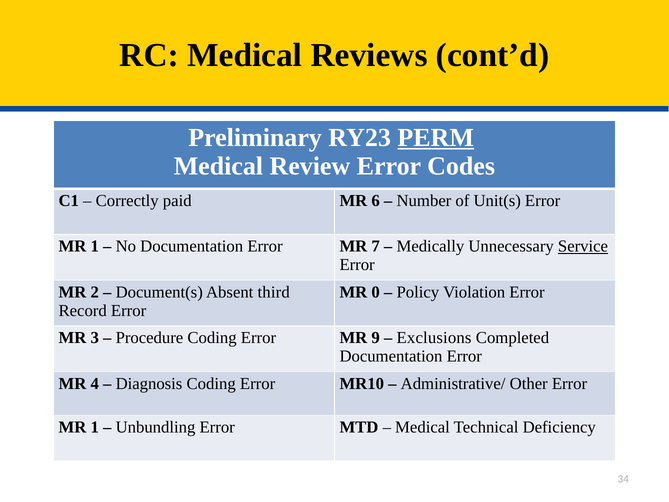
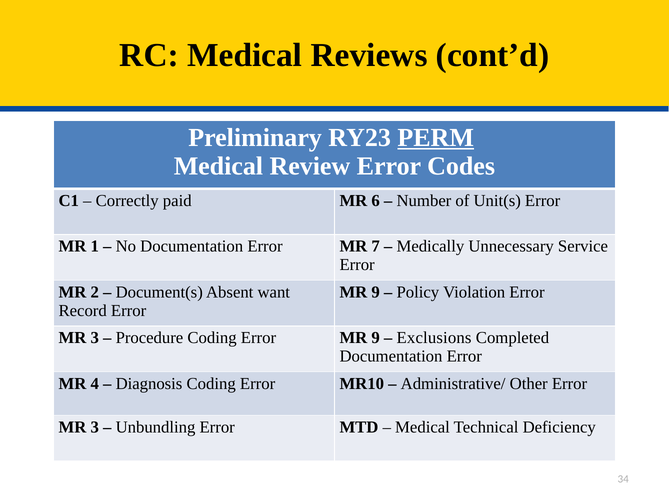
Service underline: present -> none
third: third -> want
0 at (376, 292): 0 -> 9
1 at (95, 427): 1 -> 3
